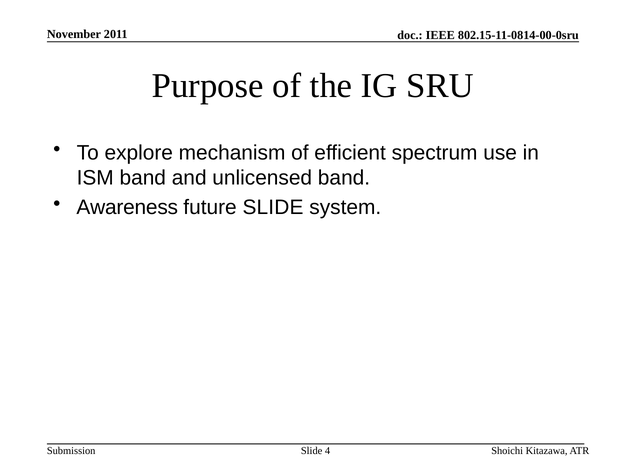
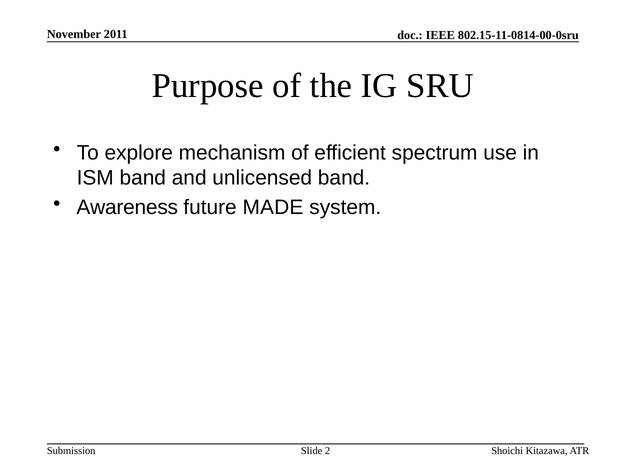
future SLIDE: SLIDE -> MADE
4: 4 -> 2
